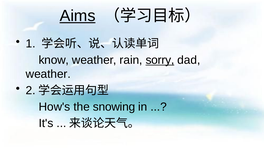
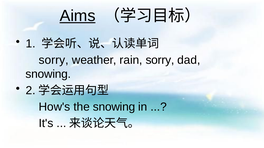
know at (54, 60): know -> sorry
sorry at (160, 60) underline: present -> none
weather at (48, 74): weather -> snowing
